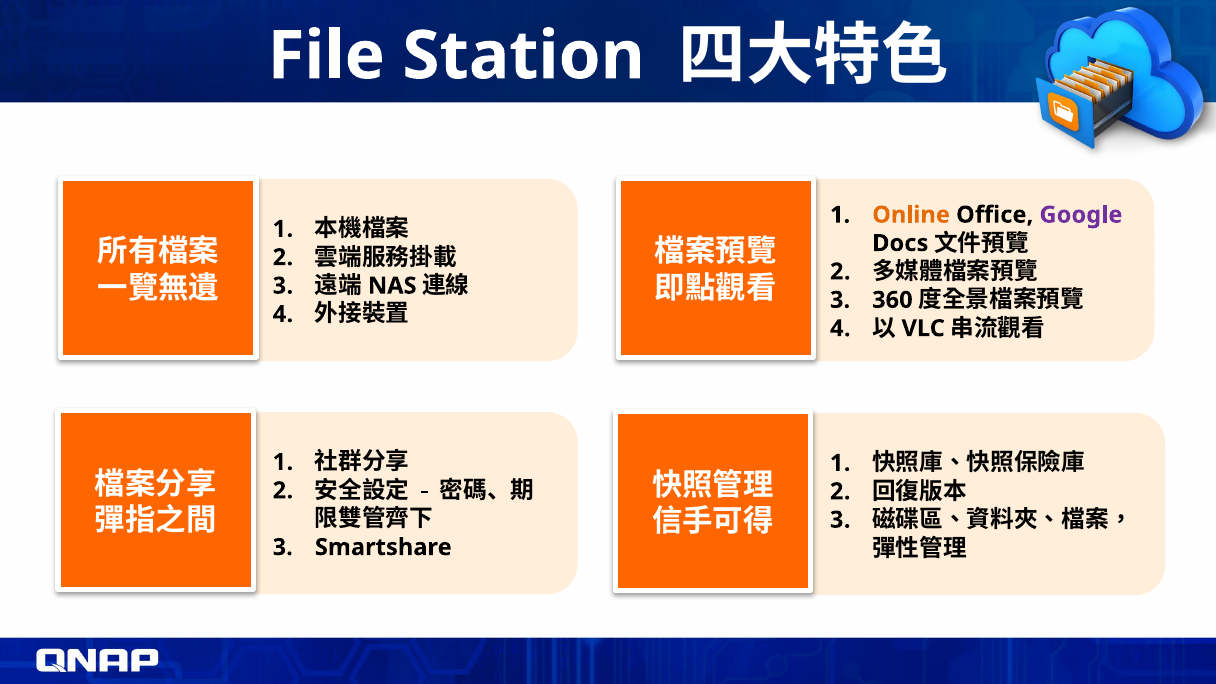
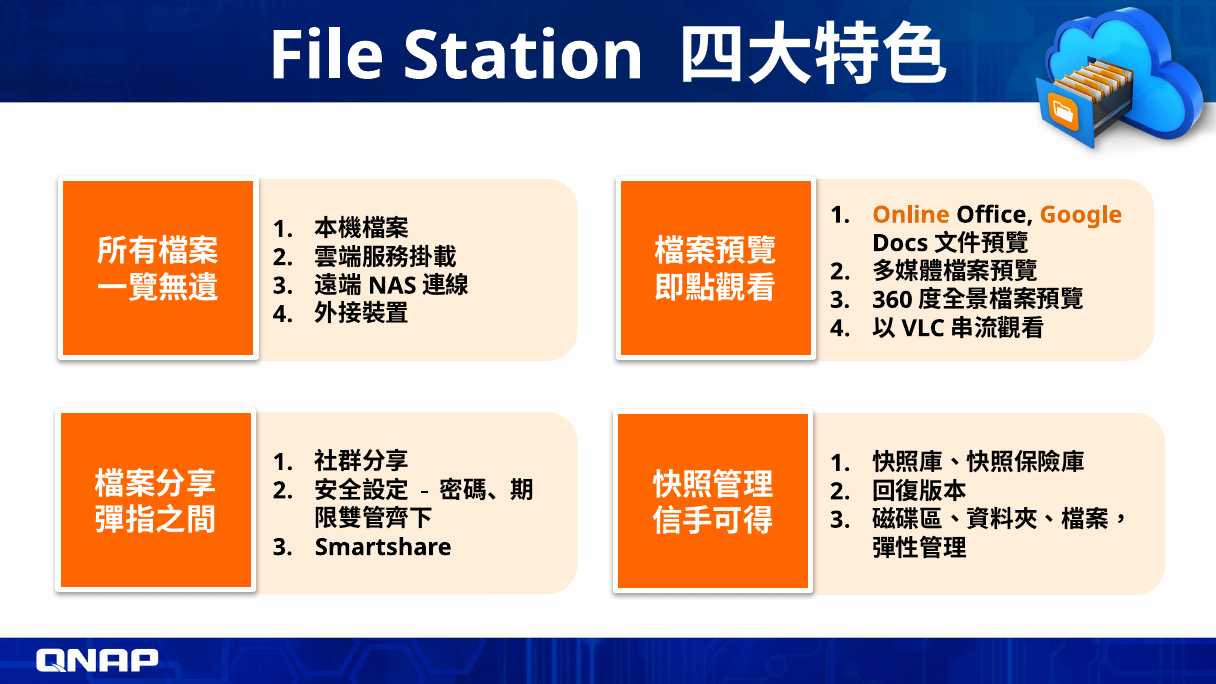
Google colour: purple -> orange
